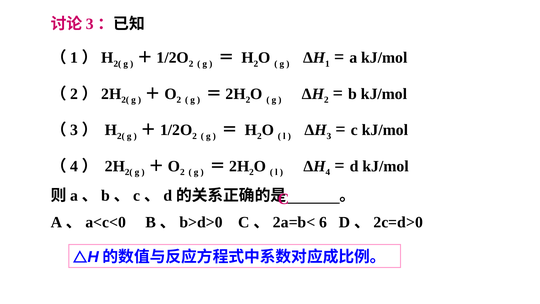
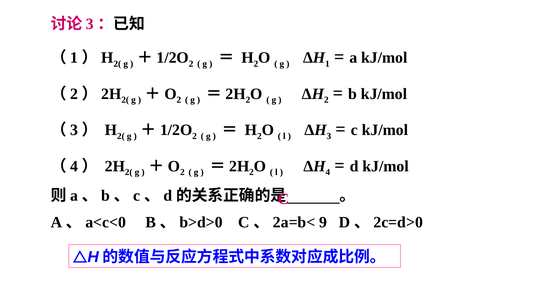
6: 6 -> 9
